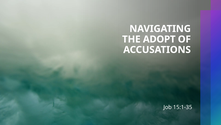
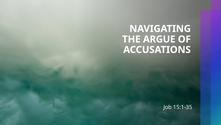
ADOPT: ADOPT -> ARGUE
